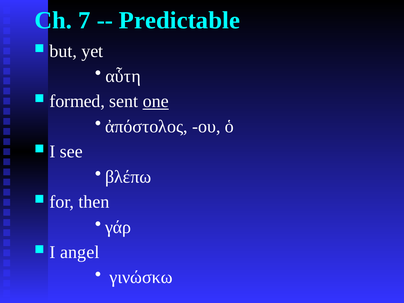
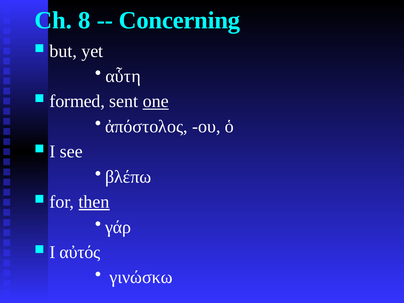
7: 7 -> 8
Predictable: Predictable -> Concerning
then underline: none -> present
angel: angel -> αὐτός
